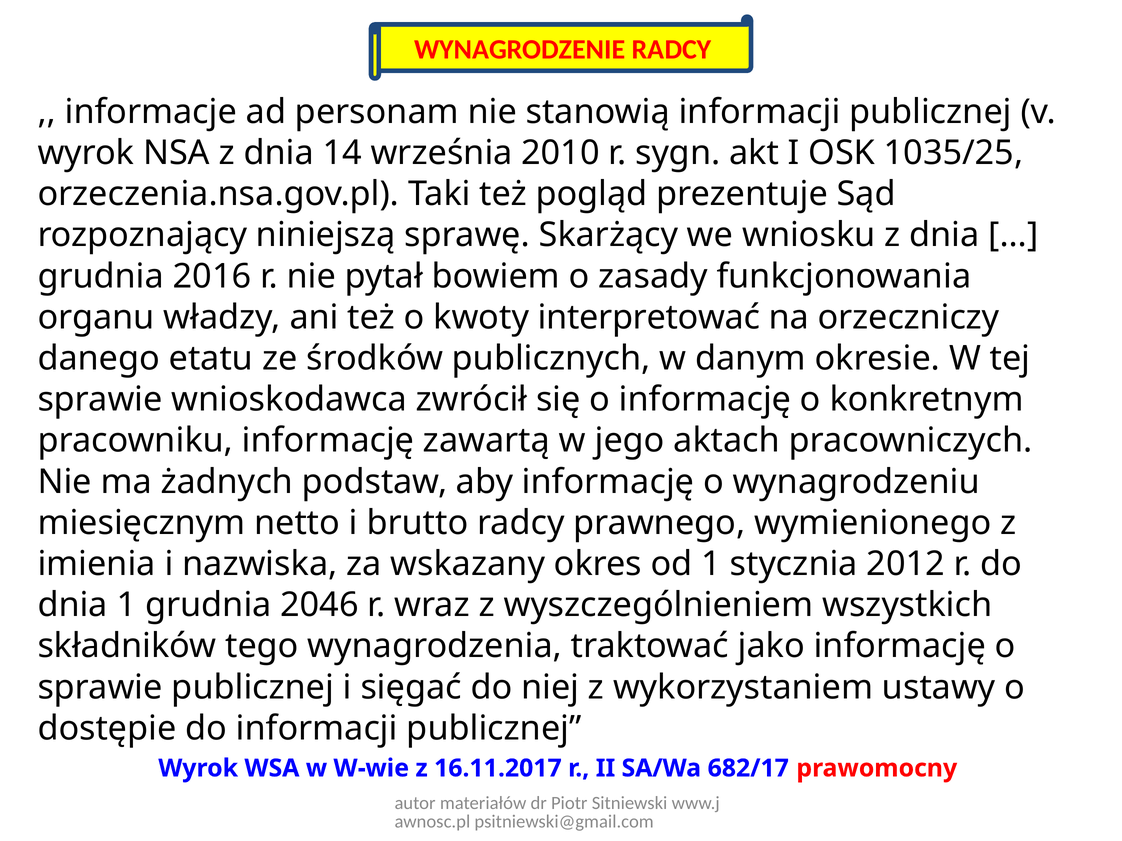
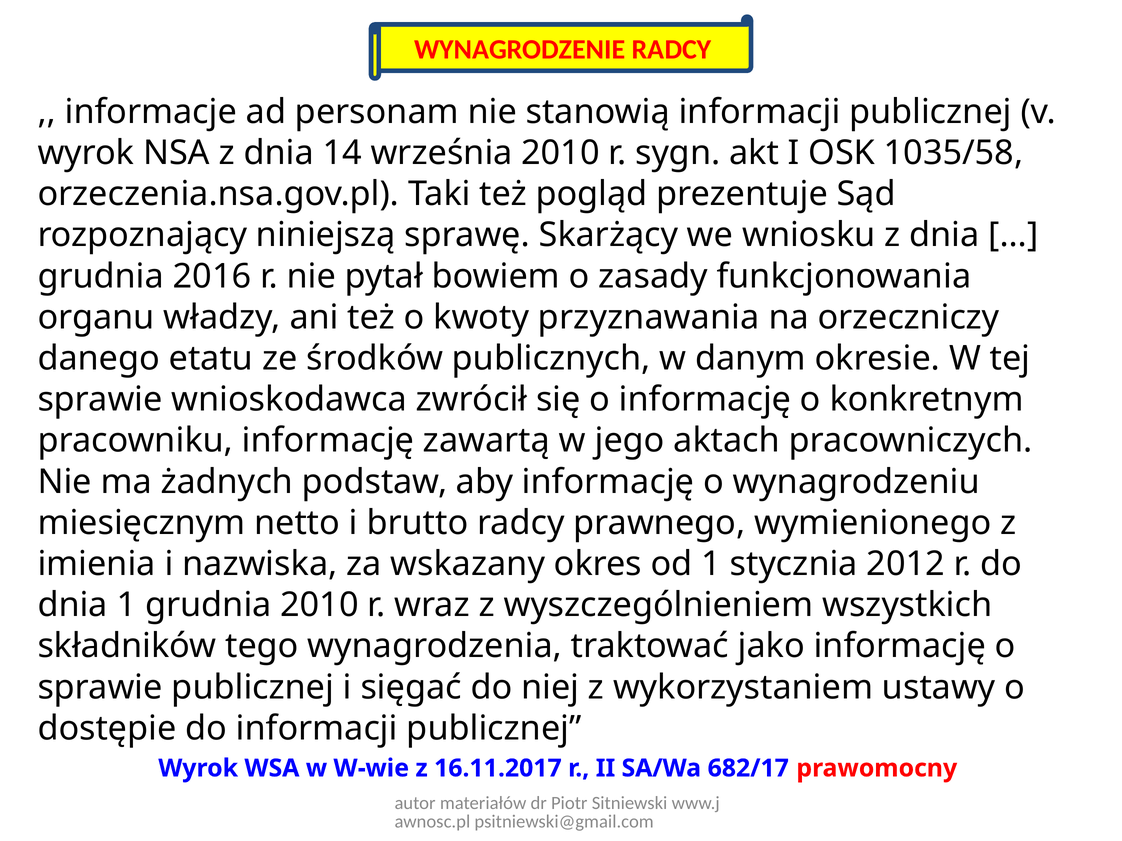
1035/25: 1035/25 -> 1035/58
interpretować: interpretować -> przyznawania
grudnia 2046: 2046 -> 2010
